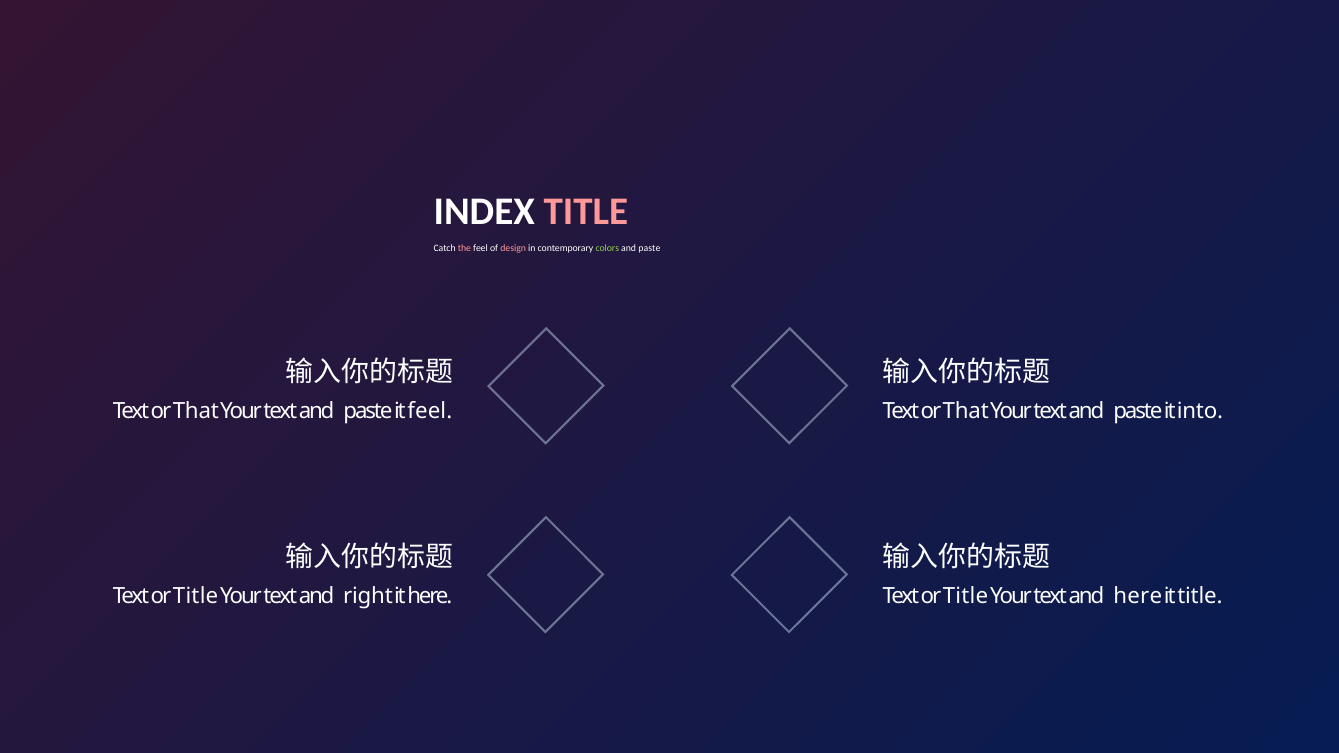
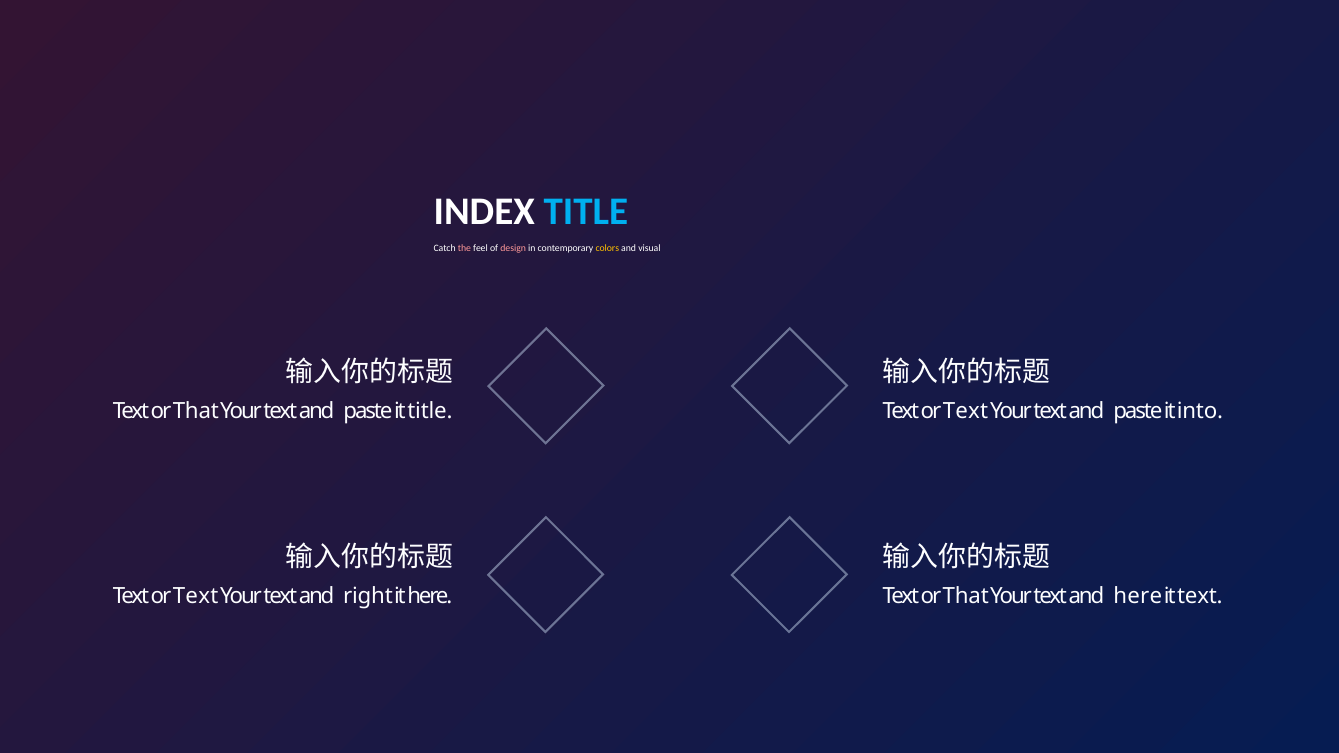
TITLE at (586, 212) colour: pink -> light blue
colors colour: light green -> yellow
paste at (649, 248): paste -> visual
it feel: feel -> title
That at (966, 412): That -> Text
Title at (196, 596): Title -> Text
Title at (966, 596): Title -> That
it title: title -> text
